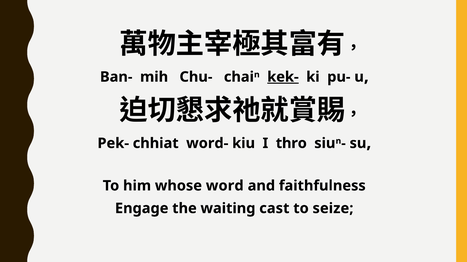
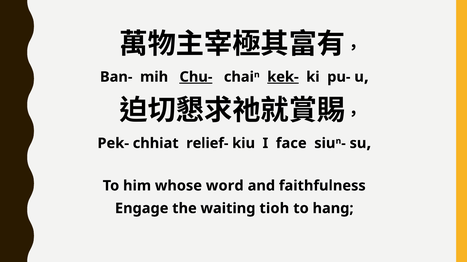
Chu- underline: none -> present
word-: word- -> relief-
thro: thro -> face
cast: cast -> tioh
seize: seize -> hang
